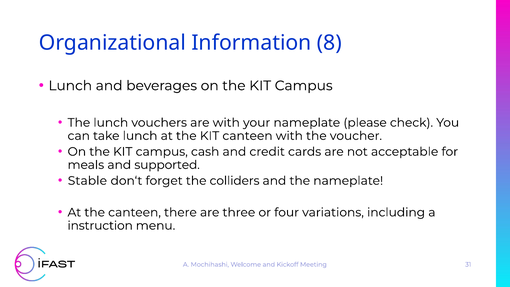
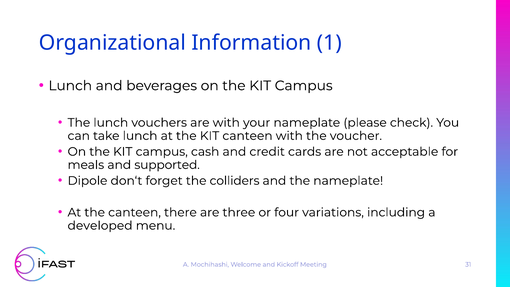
8: 8 -> 1
Stable: Stable -> Dipole
instruction: instruction -> developed
